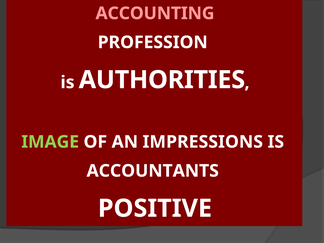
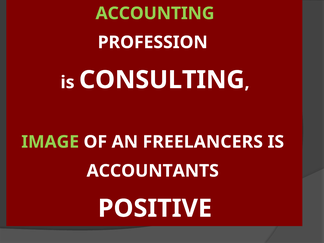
ACCOUNTING colour: pink -> light green
AUTHORITIES: AUTHORITIES -> CONSULTING
IMPRESSIONS: IMPRESSIONS -> FREELANCERS
